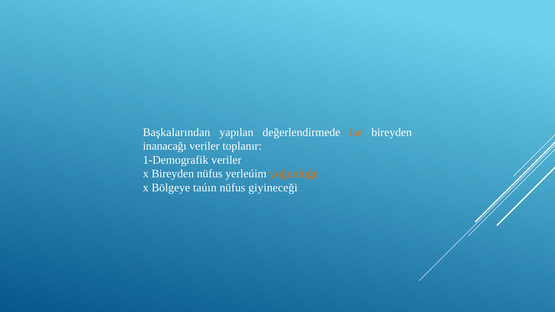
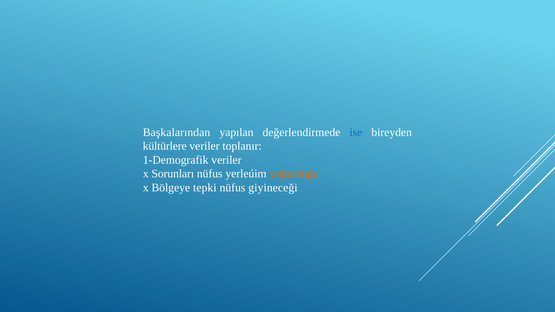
ise colour: orange -> blue
inanacağı: inanacağı -> kültürlere
x Bireyden: Bireyden -> Sorunları
taúın: taúın -> tepki
